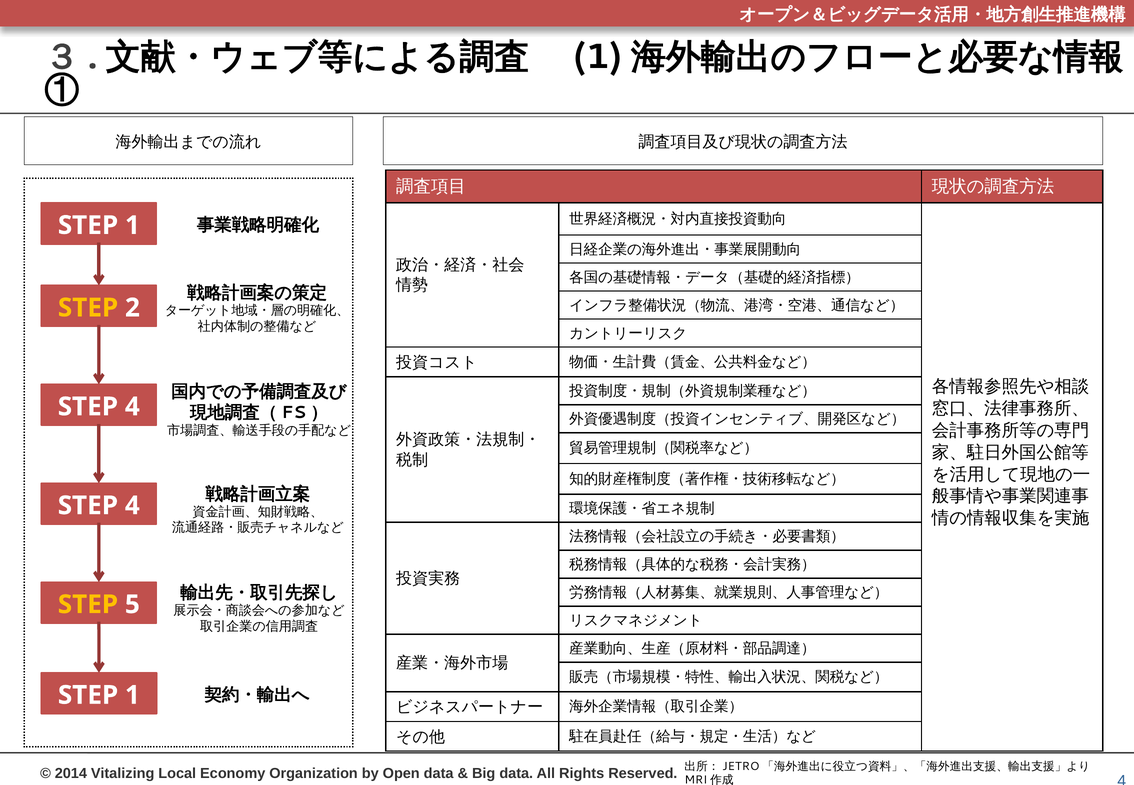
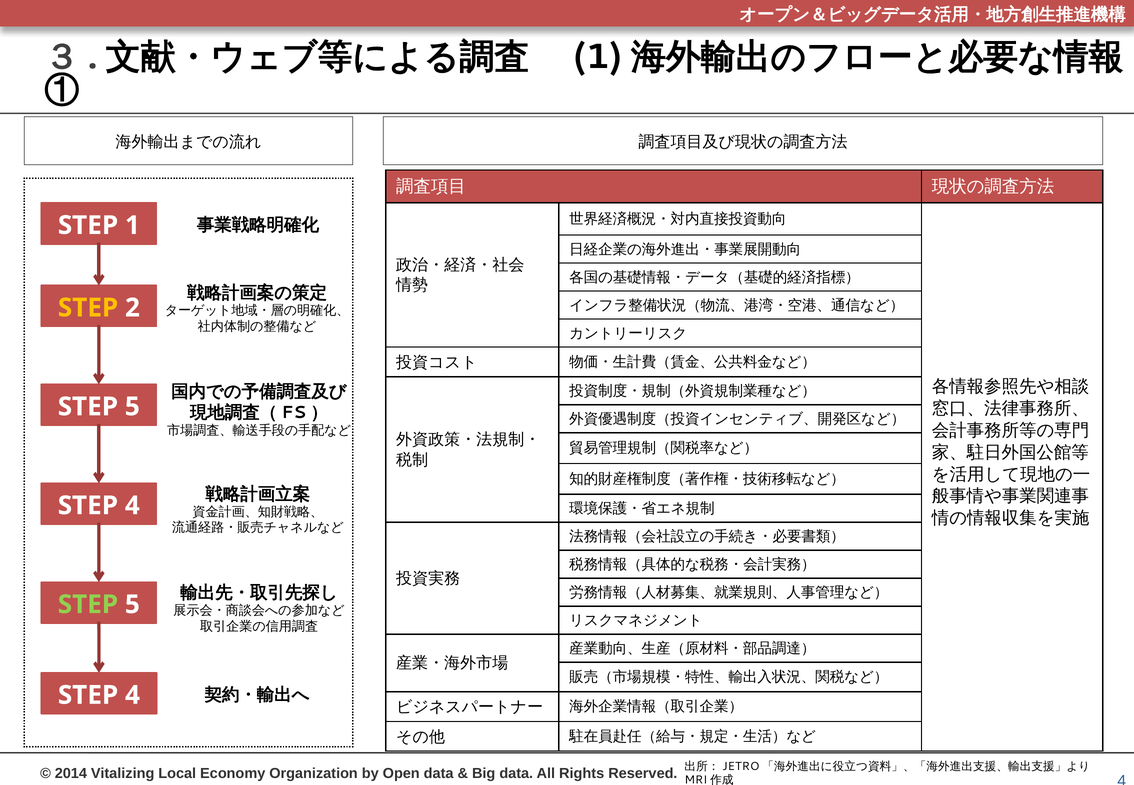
4 at (132, 407): 4 -> 5
STEP at (88, 605) colour: yellow -> light green
1 at (132, 695): 1 -> 4
